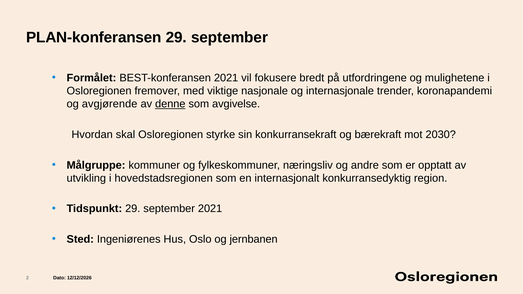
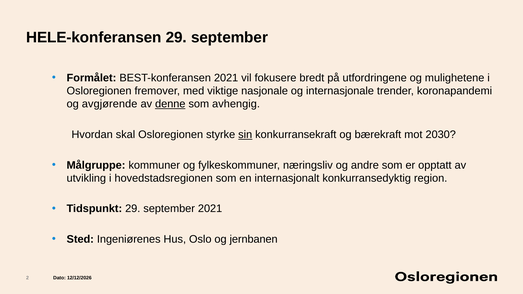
PLAN-konferansen: PLAN-konferansen -> HELE-konferansen
avgivelse: avgivelse -> avhengig
sin underline: none -> present
